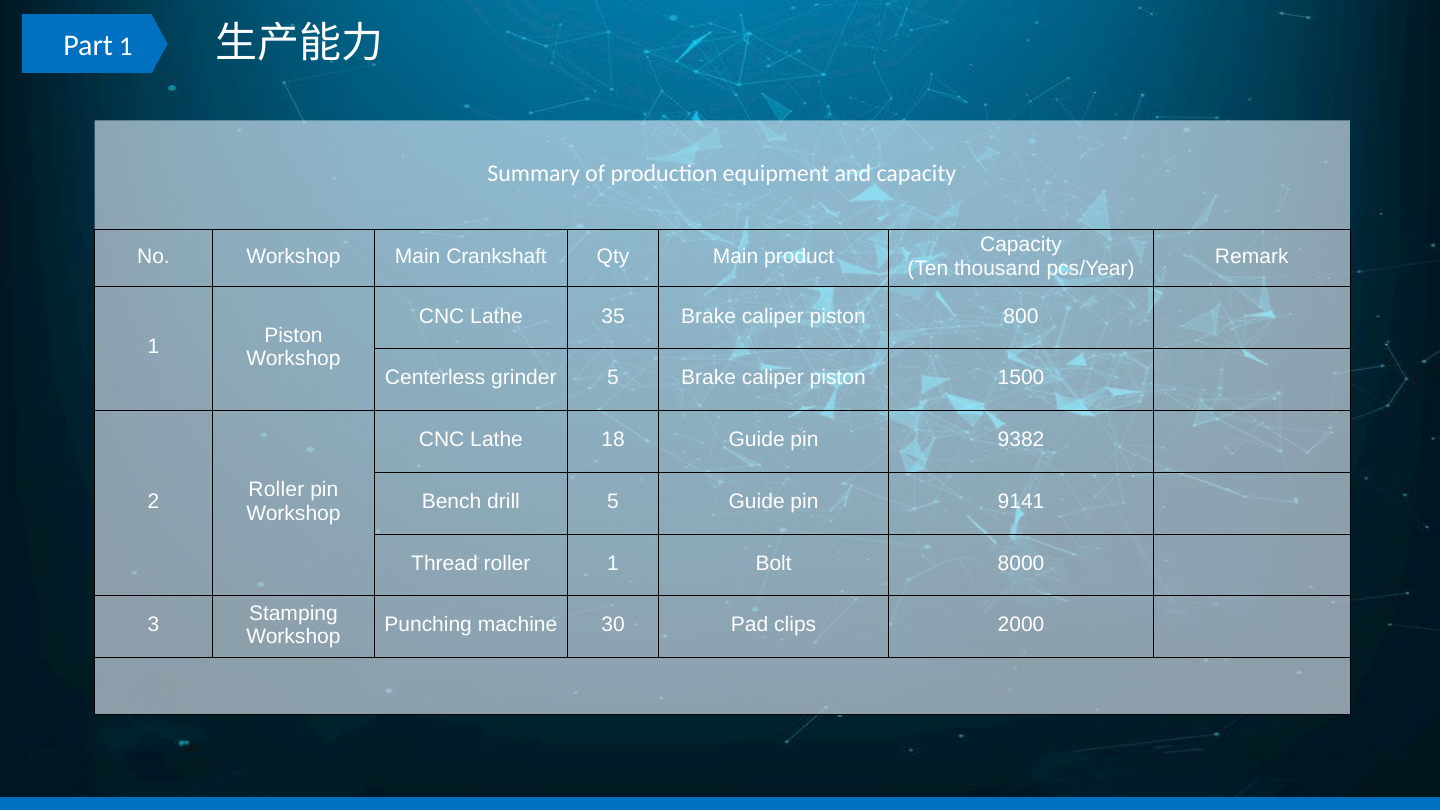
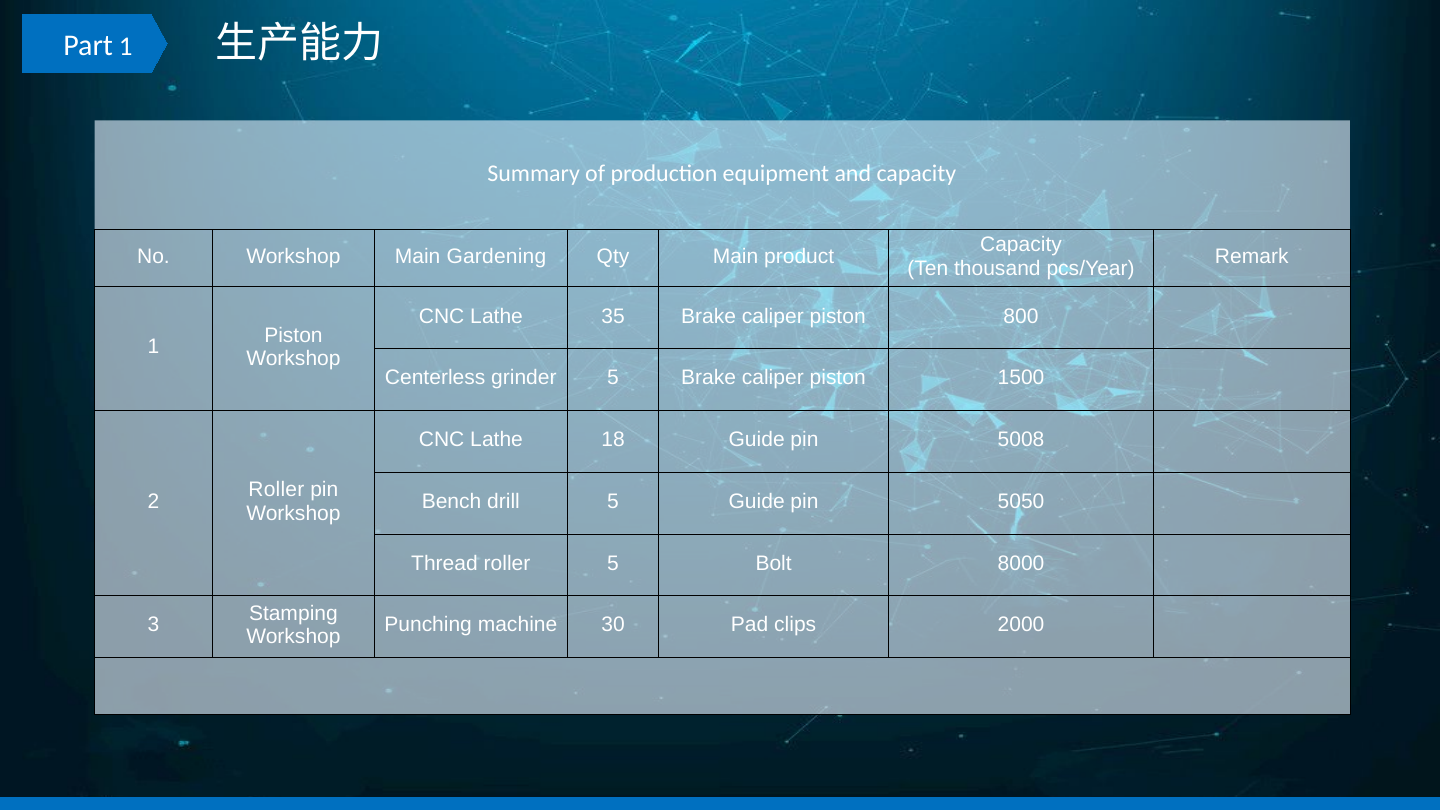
Crankshaft: Crankshaft -> Gardening
9382: 9382 -> 5008
9141: 9141 -> 5050
roller 1: 1 -> 5
